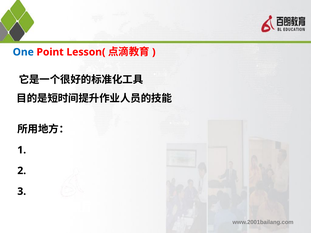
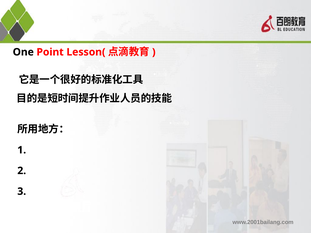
One colour: blue -> black
